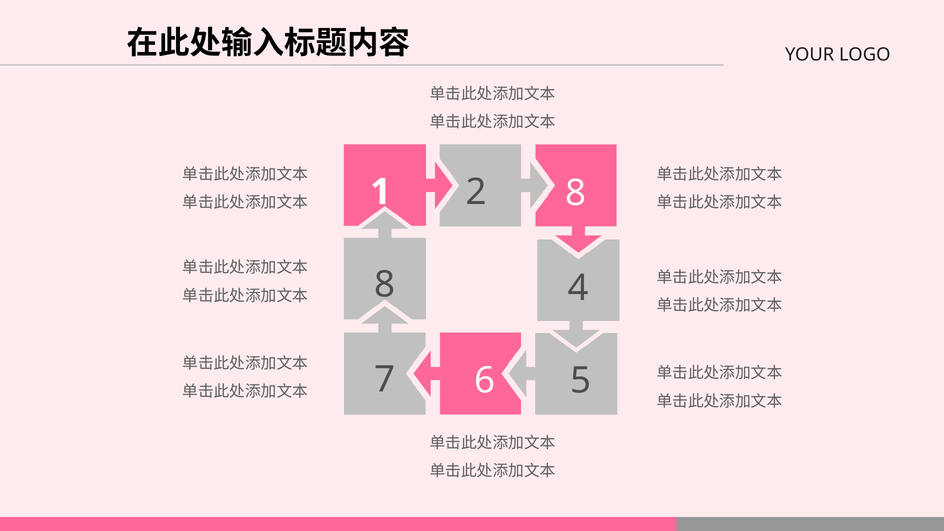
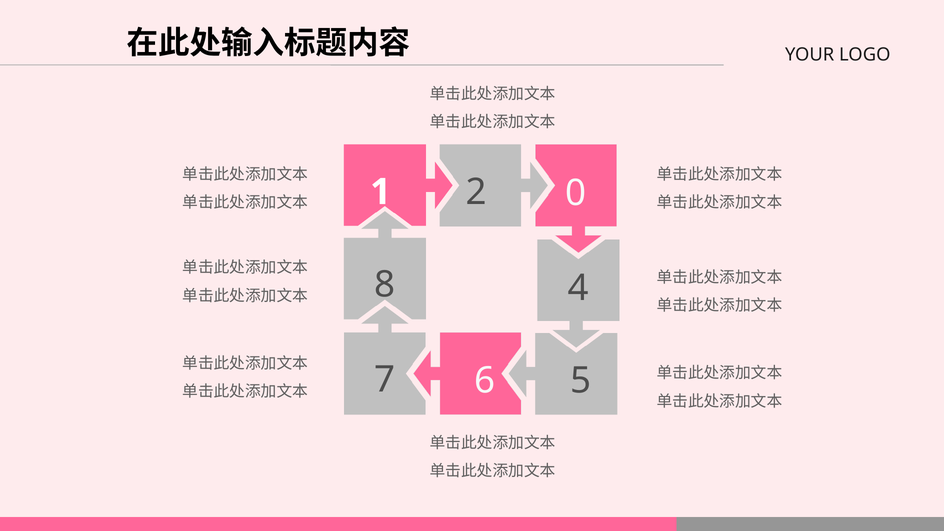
2 8: 8 -> 0
